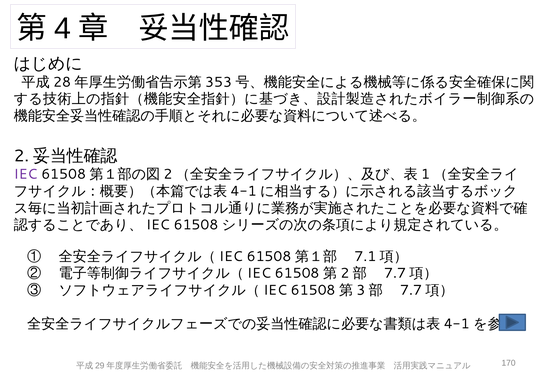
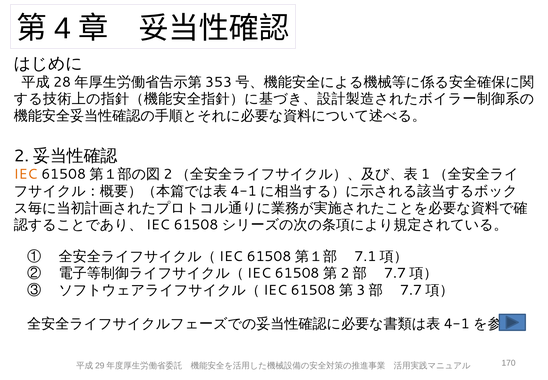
IEC colour: purple -> orange
